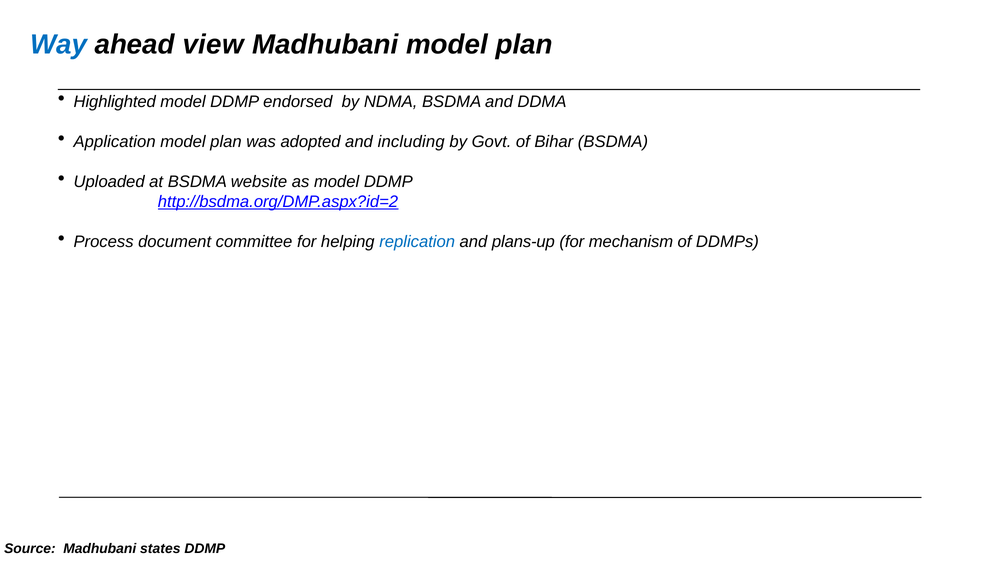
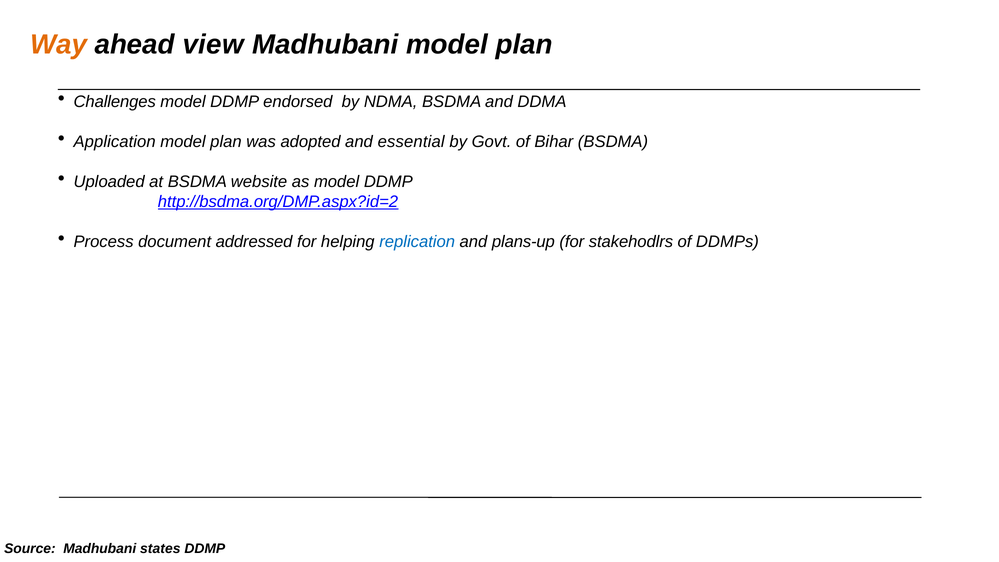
Way colour: blue -> orange
Highlighted: Highlighted -> Challenges
including: including -> essential
committee: committee -> addressed
mechanism: mechanism -> stakehodlrs
